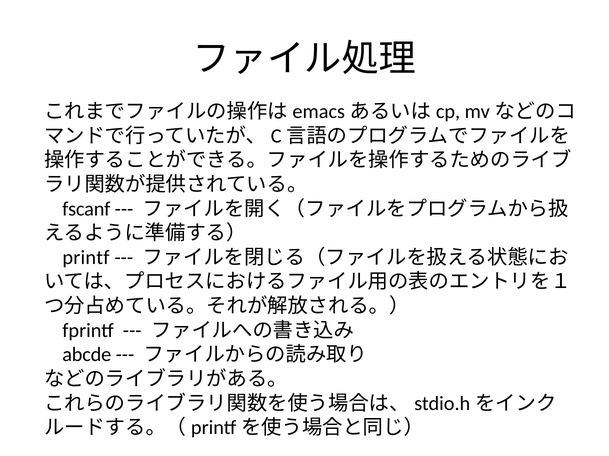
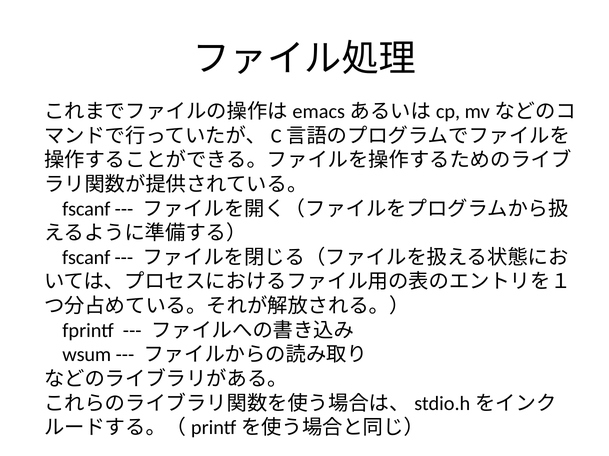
printf at (86, 258): printf -> fscanf
abcde: abcde -> wsum
